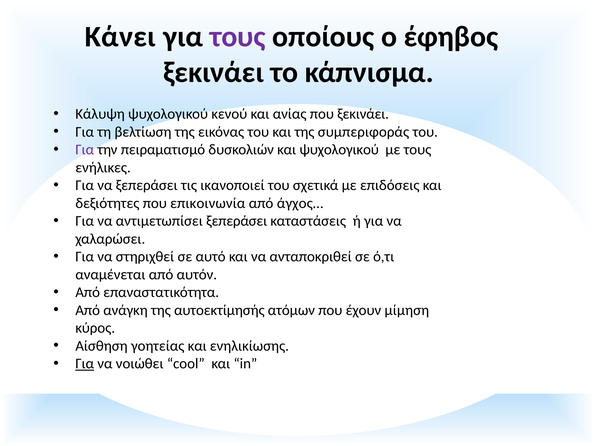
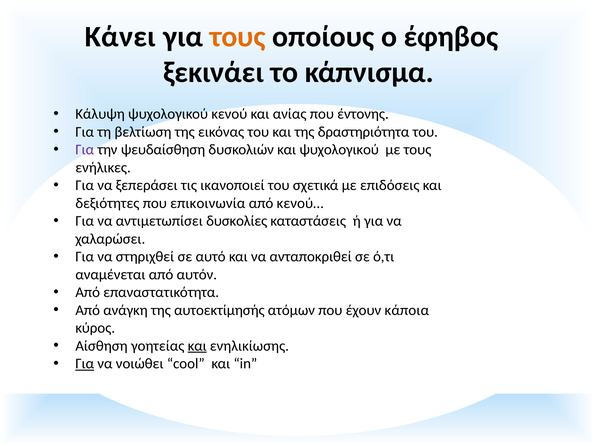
τους at (238, 37) colour: purple -> orange
που ξεκινάει: ξεκινάει -> έντονης
συμπεριφοράς: συμπεριφοράς -> δραστηριότητα
πειραματισμό: πειραματισμό -> ψευδαίσθηση
άγχος…: άγχος… -> κενού…
αντιμετωπίσει ξεπεράσει: ξεπεράσει -> δυσκολίες
μίμηση: μίμηση -> κάποια
και at (197, 346) underline: none -> present
